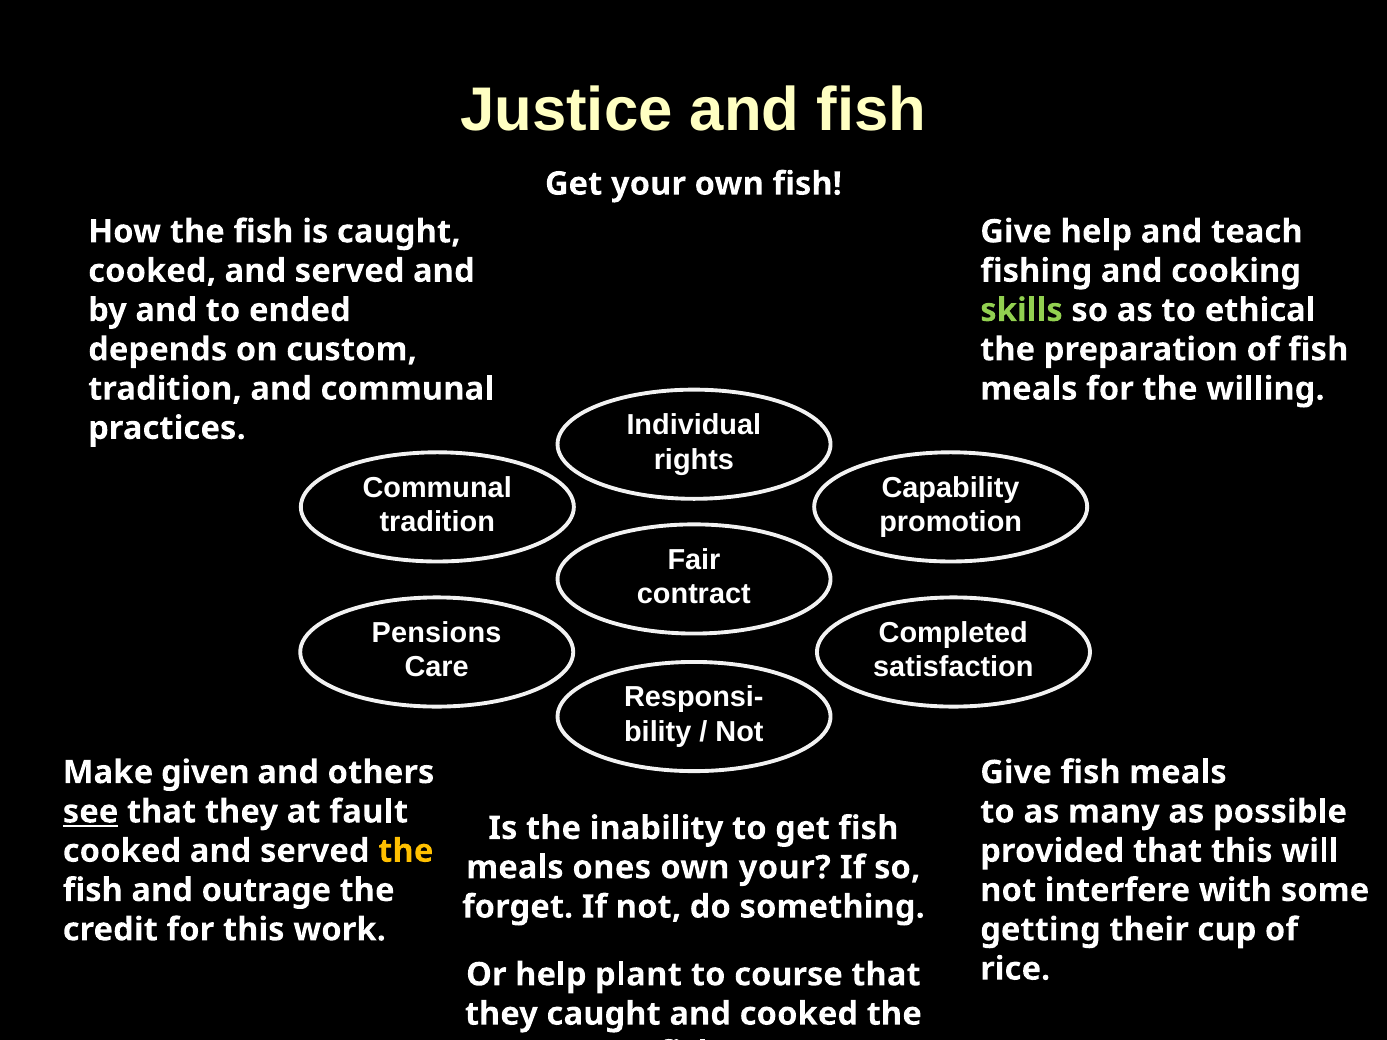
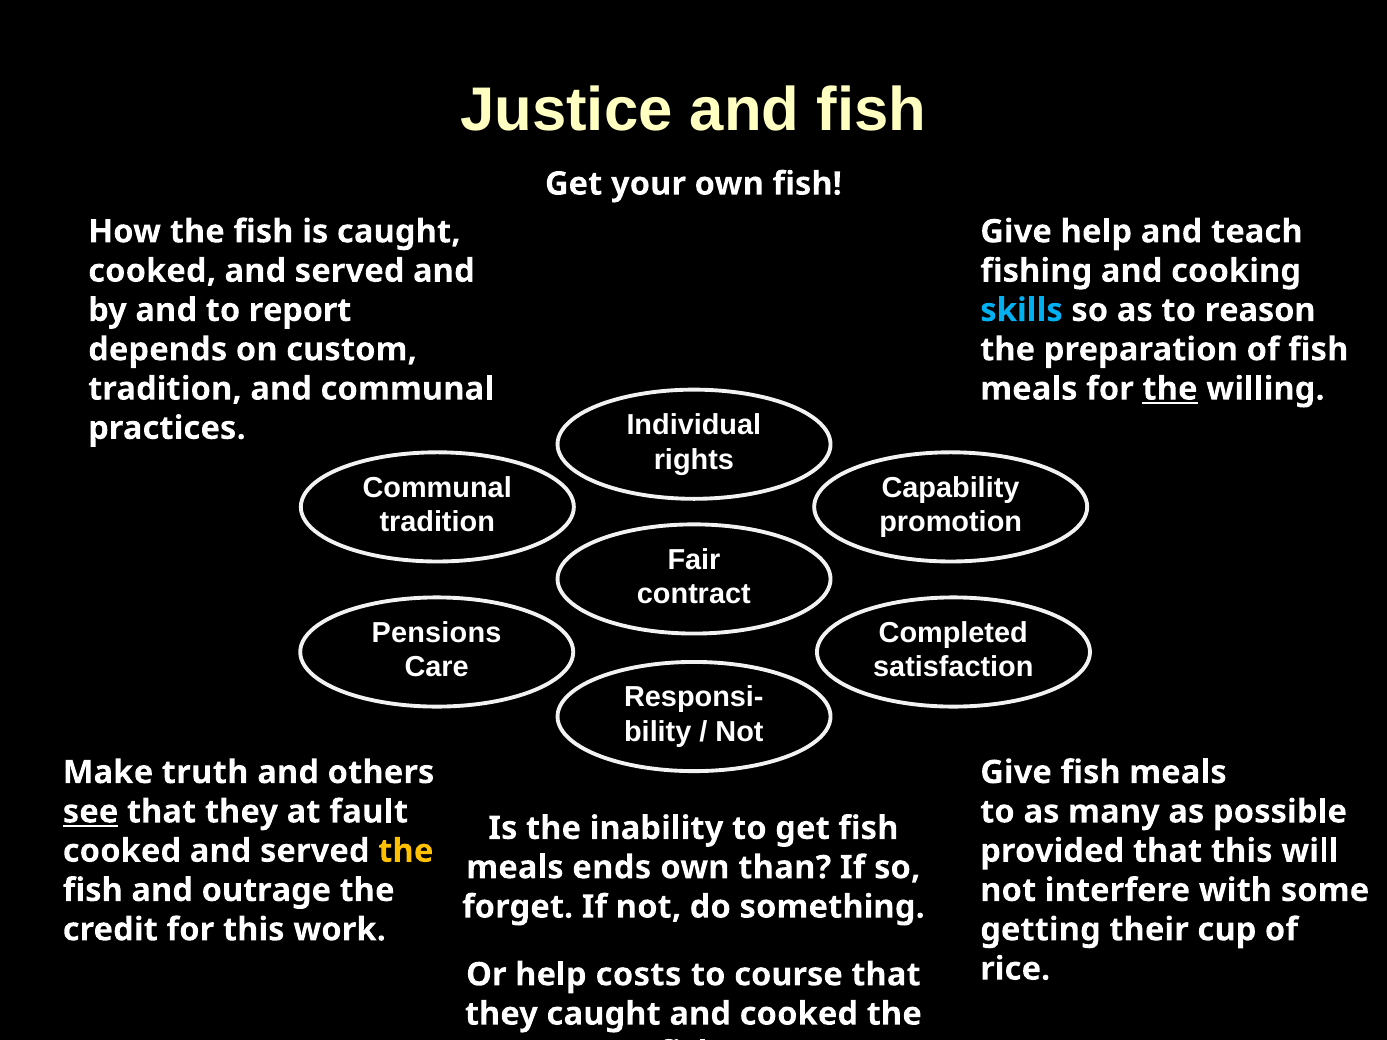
ended: ended -> report
skills colour: light green -> light blue
ethical: ethical -> reason
the at (1170, 389) underline: none -> present
given: given -> truth
ones: ones -> ends
own your: your -> than
plant: plant -> costs
